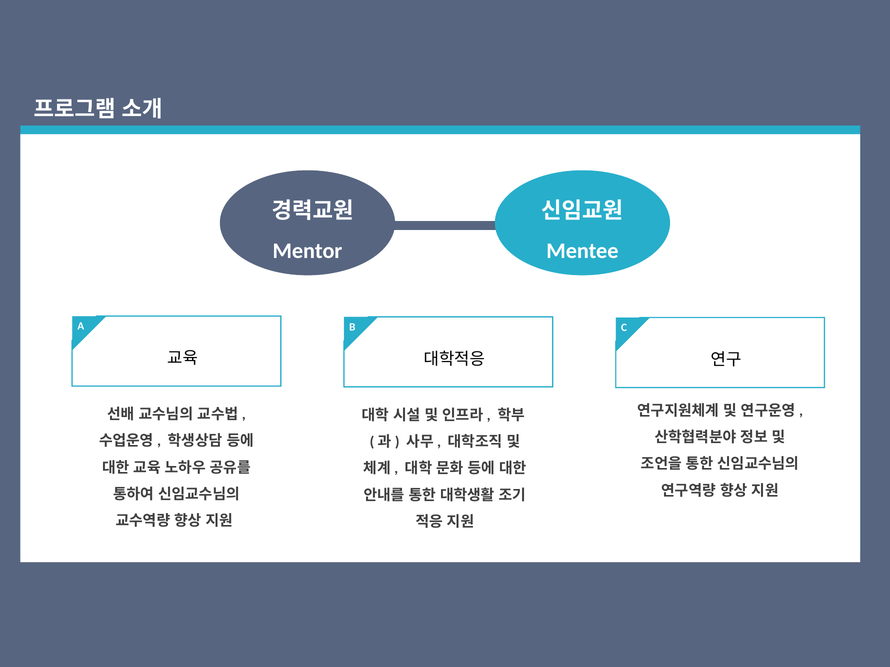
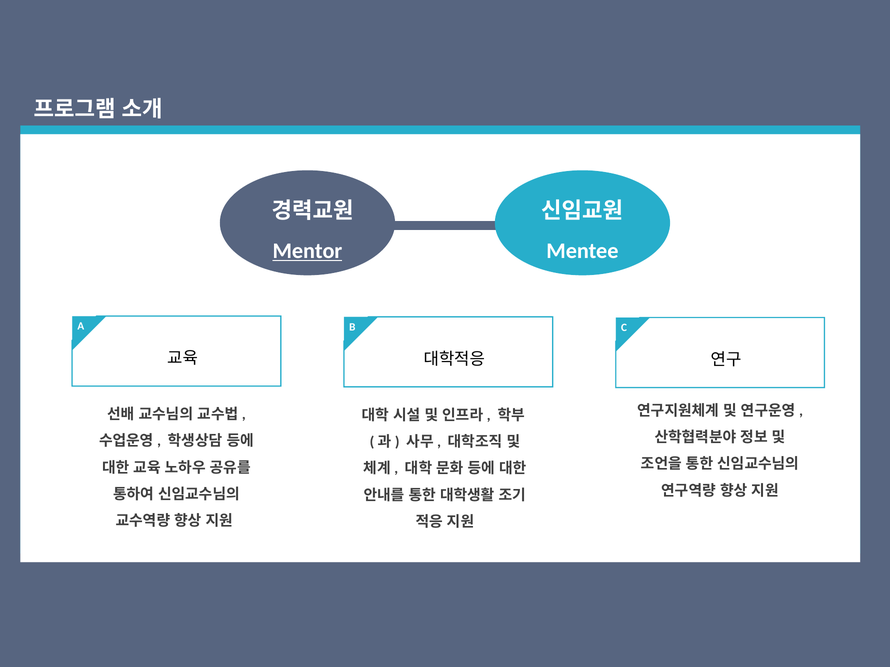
Mentor underline: none -> present
